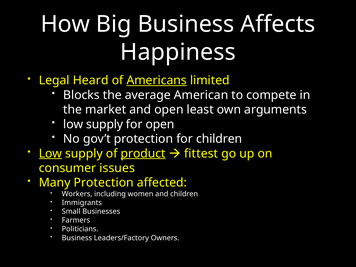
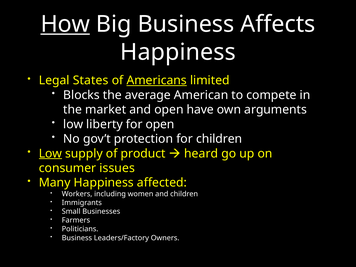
How underline: none -> present
Heard: Heard -> States
least: least -> have
supply at (105, 124): supply -> liberty
product underline: present -> none
fittest: fittest -> heard
Many Protection: Protection -> Happiness
